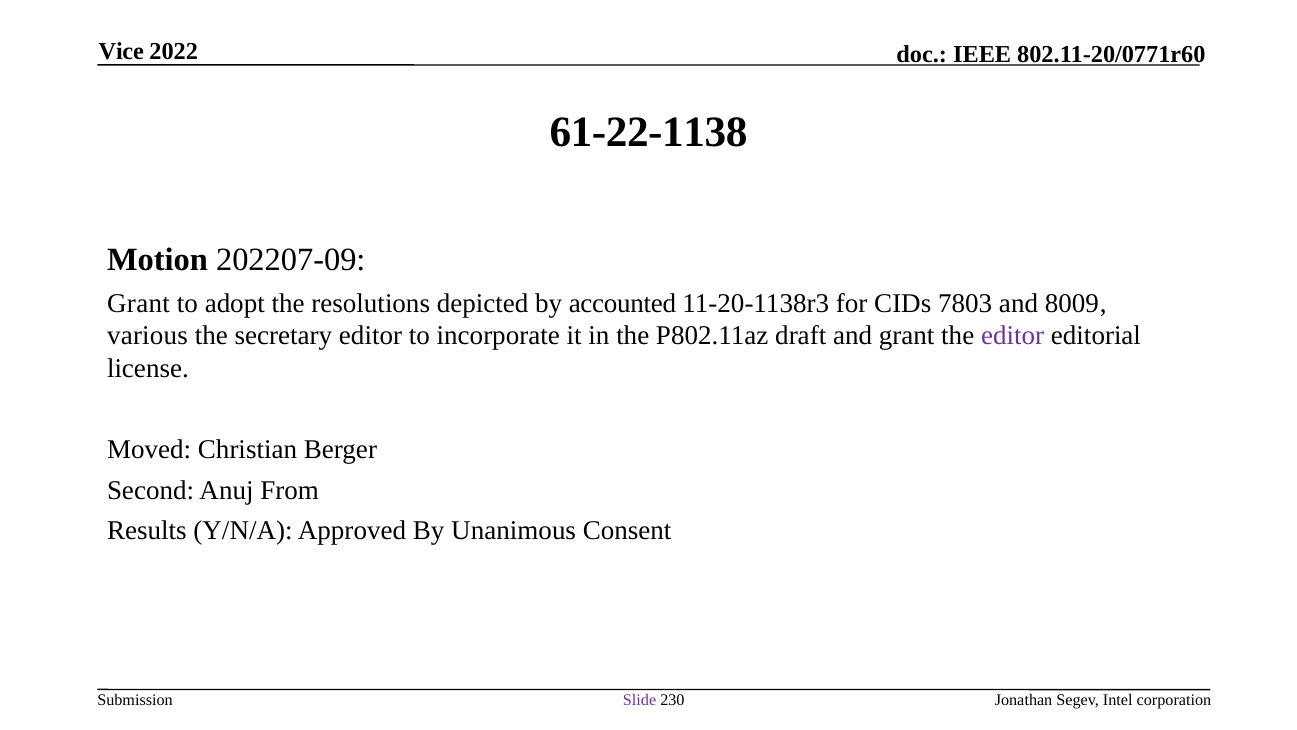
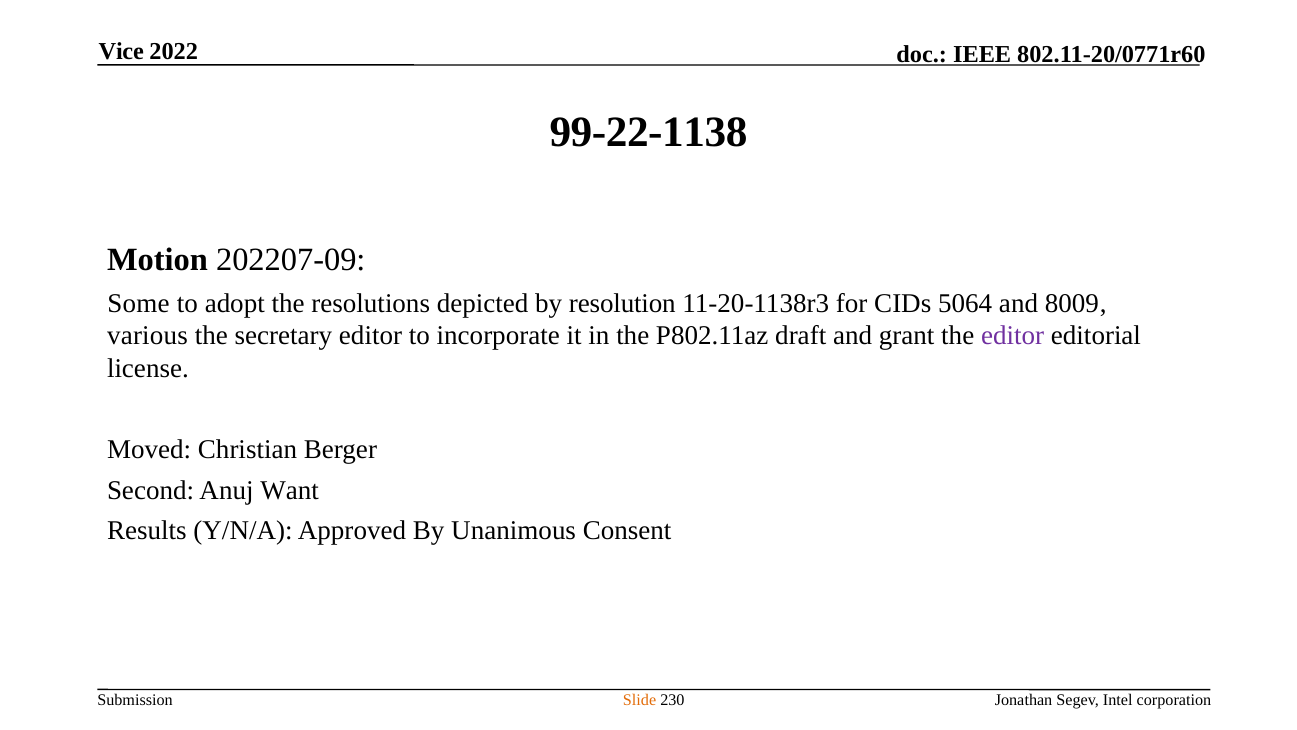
61-22-1138: 61-22-1138 -> 99-22-1138
Grant at (138, 303): Grant -> Some
accounted: accounted -> resolution
7803: 7803 -> 5064
From: From -> Want
Slide colour: purple -> orange
